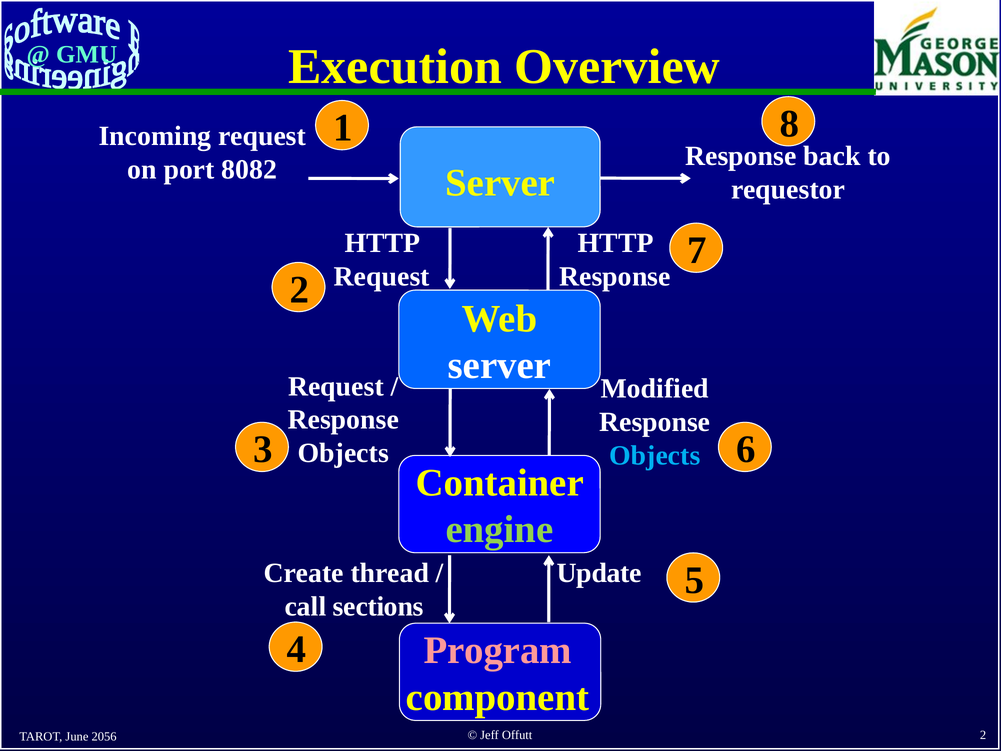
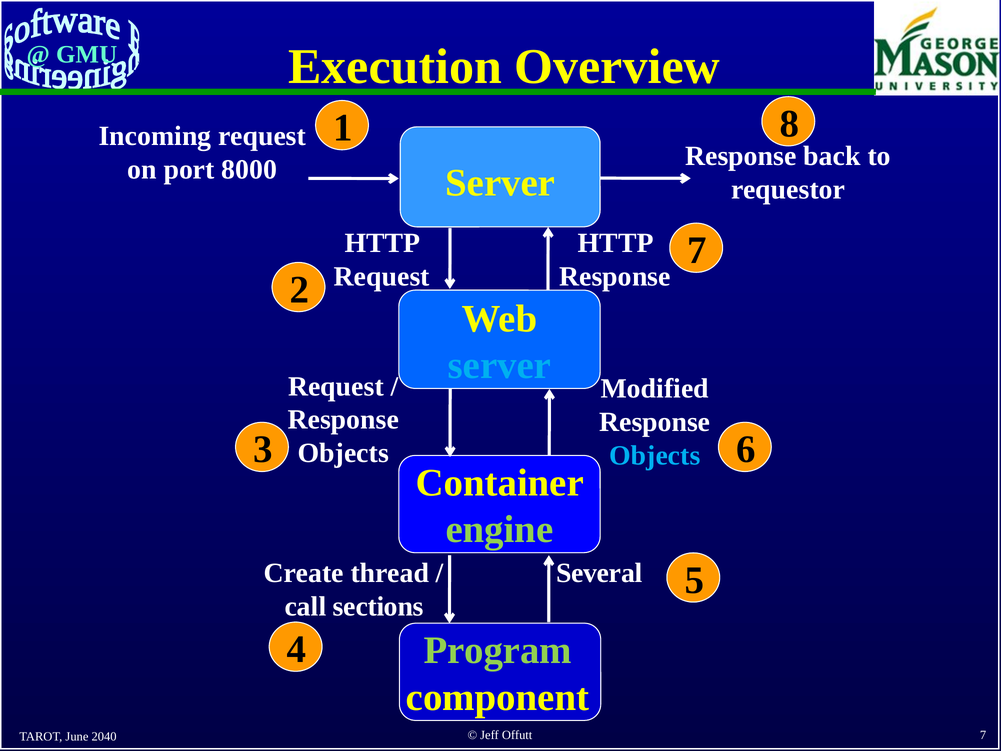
8082: 8082 -> 8000
server at (499, 365) colour: white -> light blue
Update: Update -> Several
Program colour: pink -> light green
2056: 2056 -> 2040
Offutt 2: 2 -> 7
